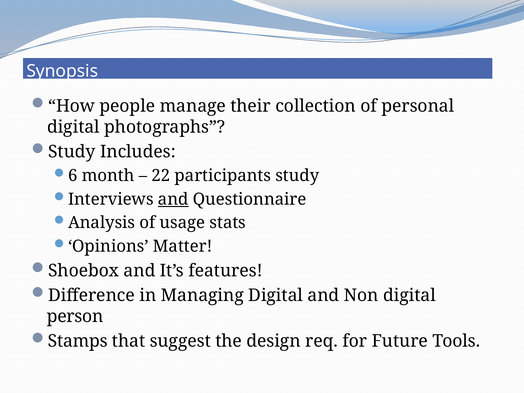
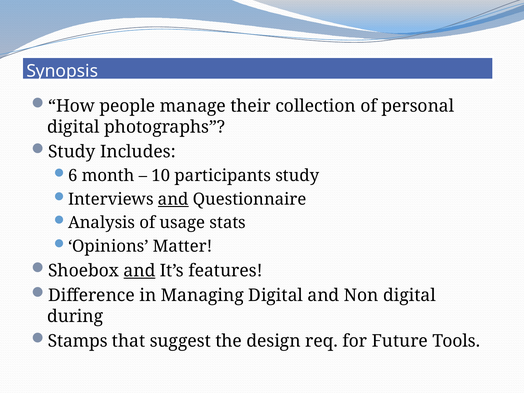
22: 22 -> 10
and at (140, 271) underline: none -> present
person: person -> during
